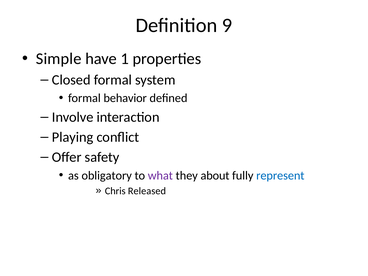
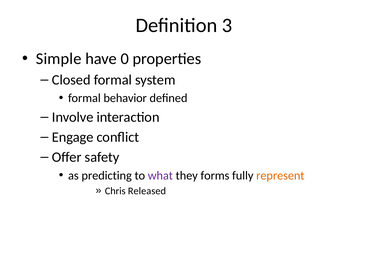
9: 9 -> 3
1: 1 -> 0
Playing: Playing -> Engage
obligatory: obligatory -> predicting
about: about -> forms
represent colour: blue -> orange
